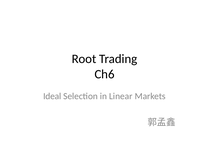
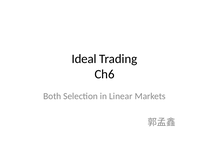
Root: Root -> Ideal
Ideal: Ideal -> Both
